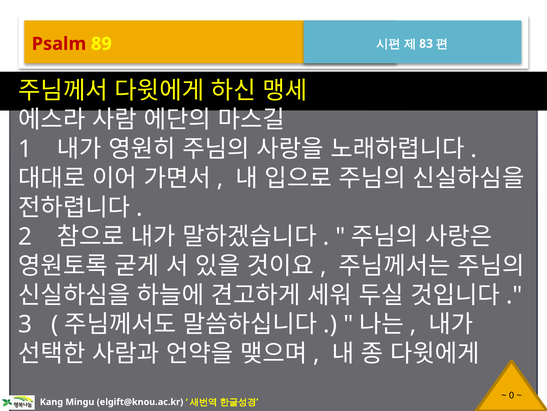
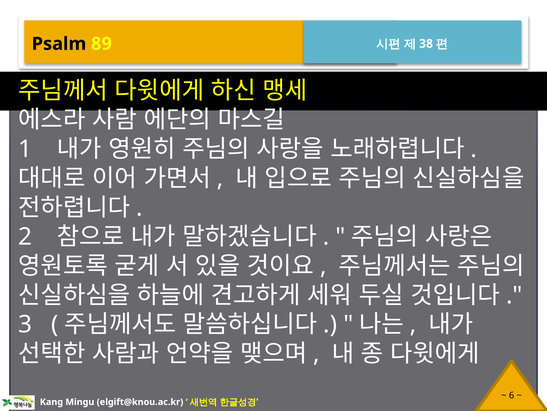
Psalm colour: red -> black
83: 83 -> 38
0: 0 -> 6
